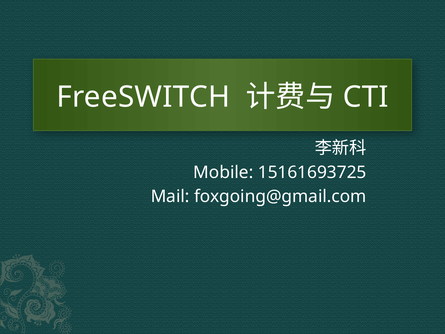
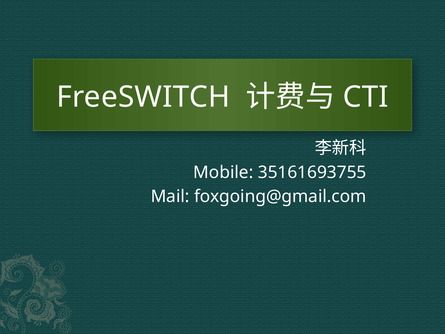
15161693725: 15161693725 -> 35161693755
